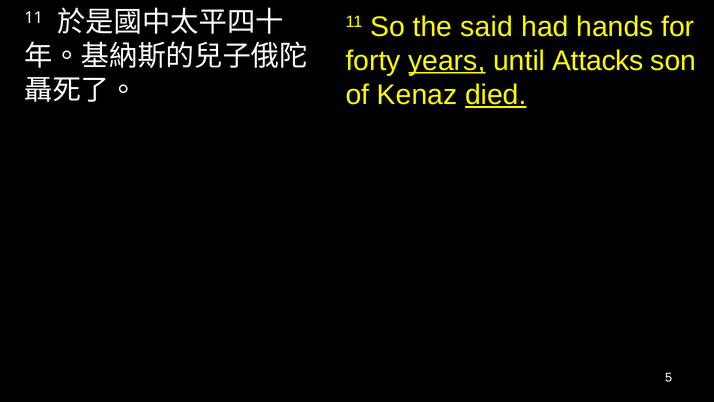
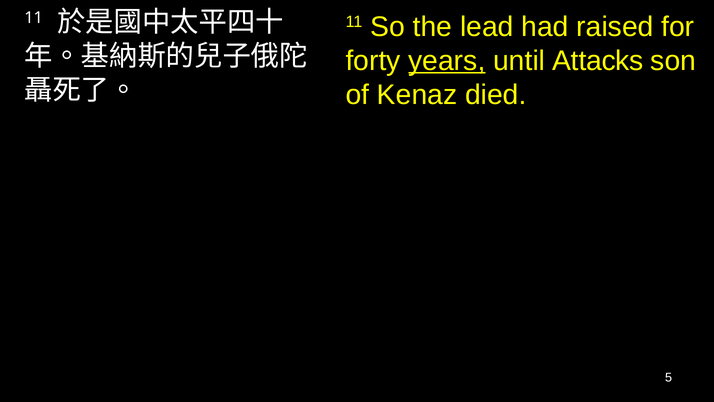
said: said -> lead
hands: hands -> raised
died underline: present -> none
